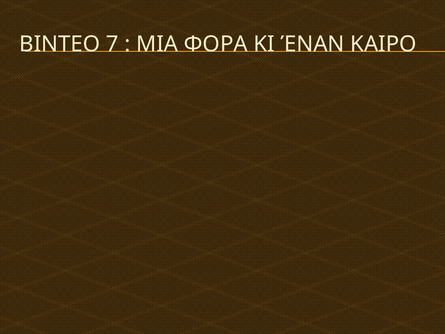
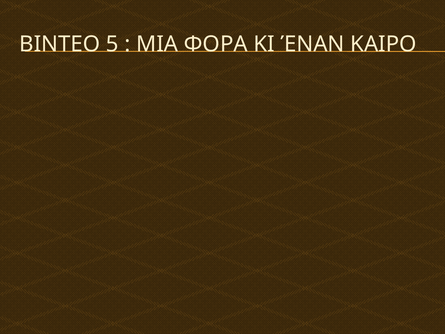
7: 7 -> 5
